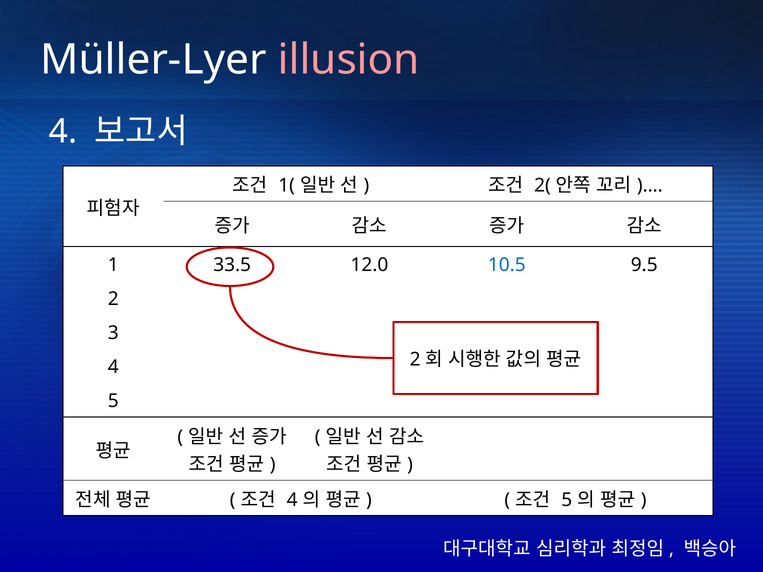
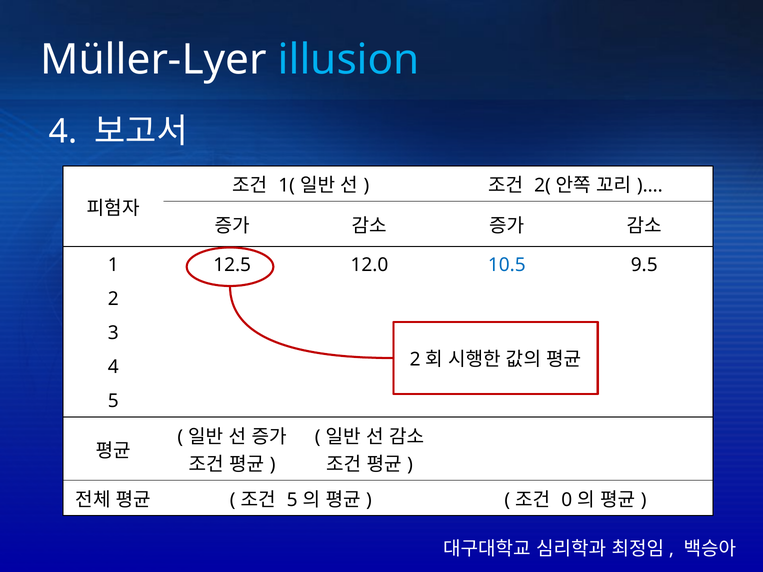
illusion colour: pink -> light blue
33.5: 33.5 -> 12.5
4 at (292, 500): 4 -> 5
5 at (567, 500): 5 -> 0
